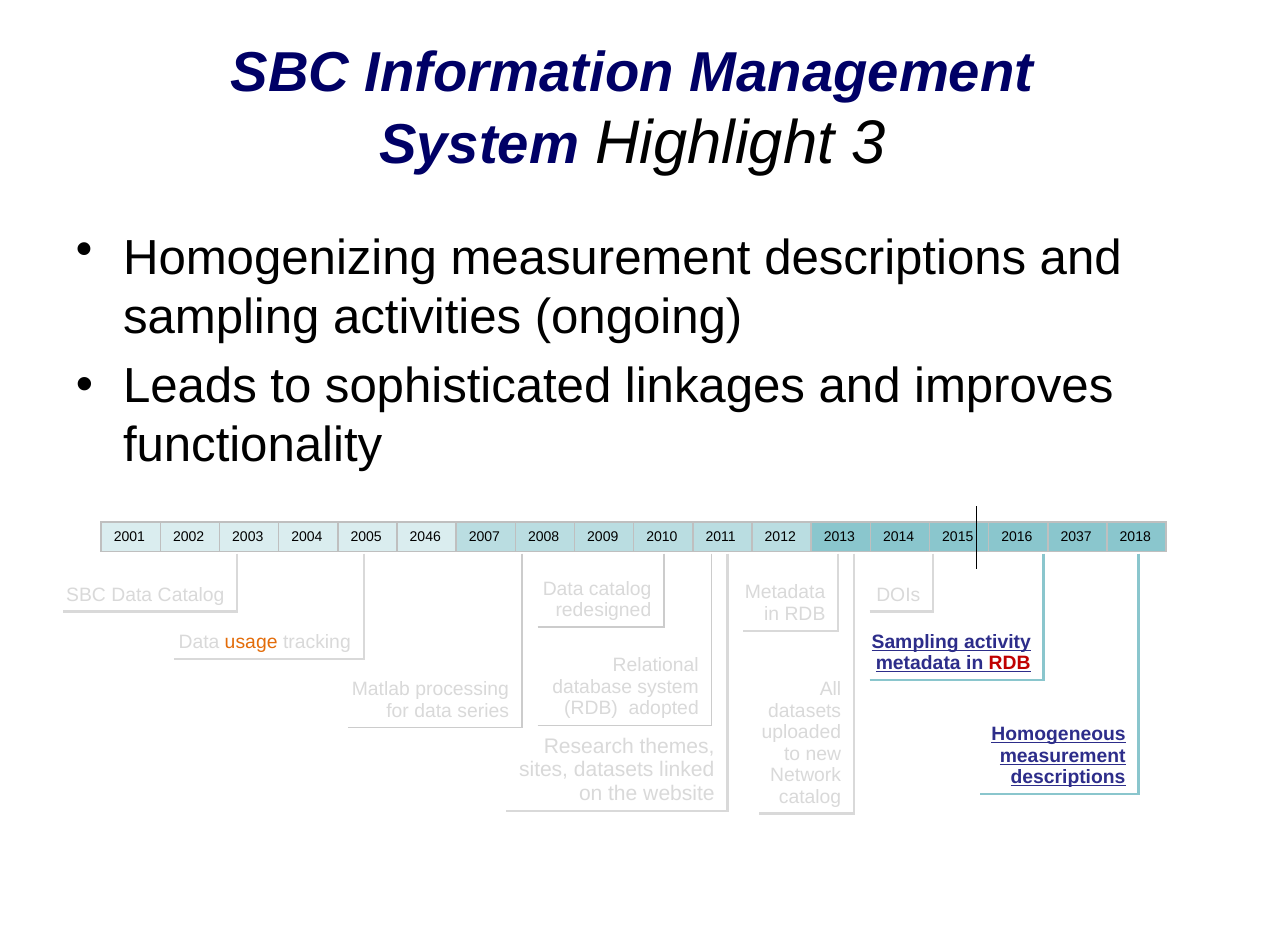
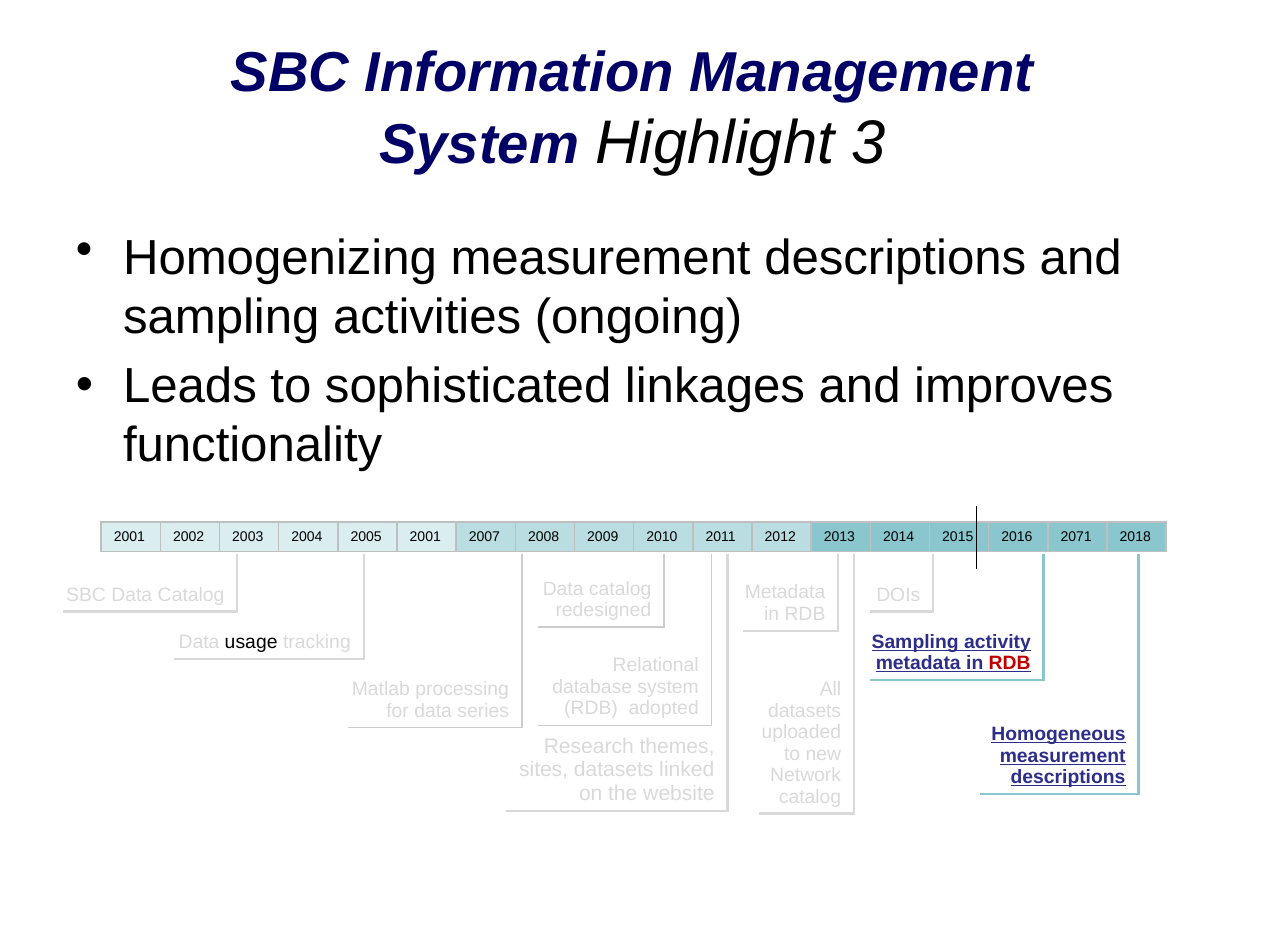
2005 2046: 2046 -> 2001
2037: 2037 -> 2071
usage colour: orange -> black
